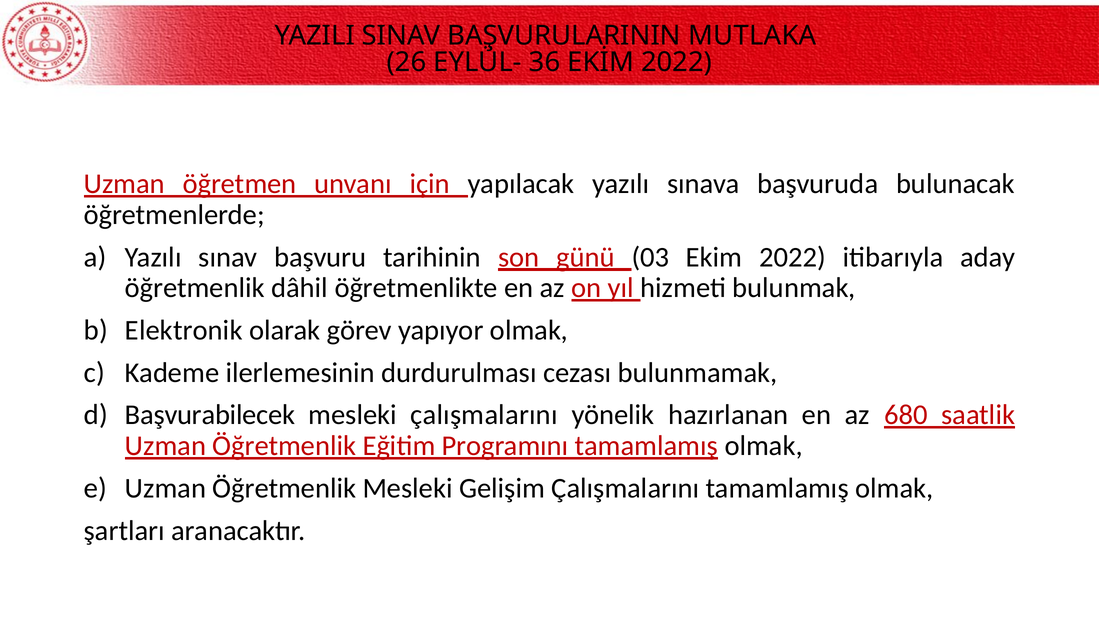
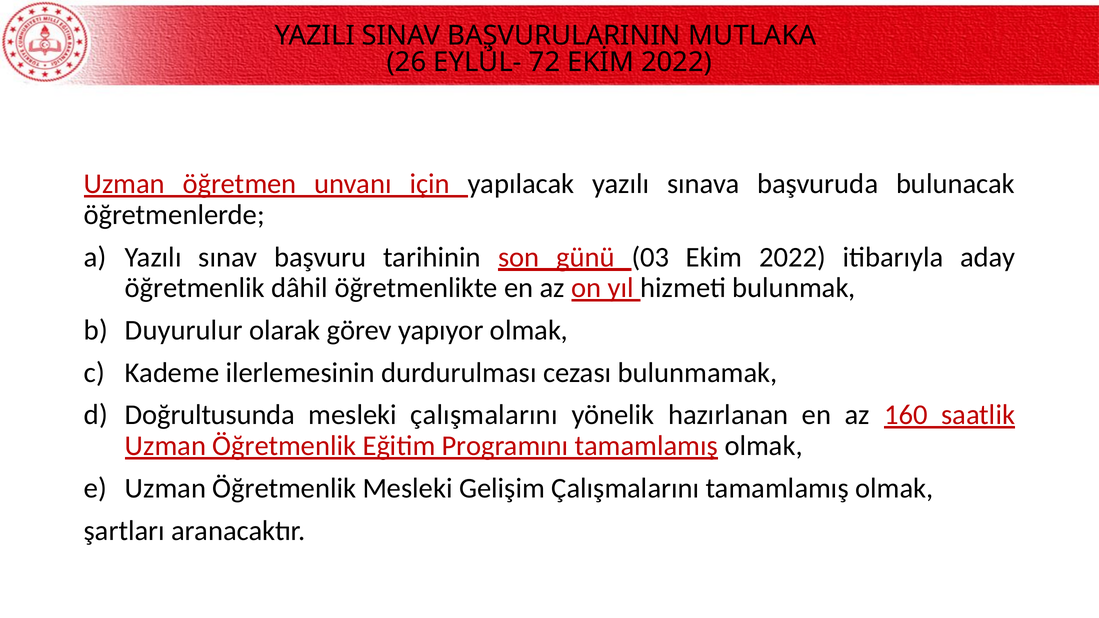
36: 36 -> 72
Elektronik: Elektronik -> Duyurulur
Başvurabilecek: Başvurabilecek -> Doğrultusunda
680: 680 -> 160
